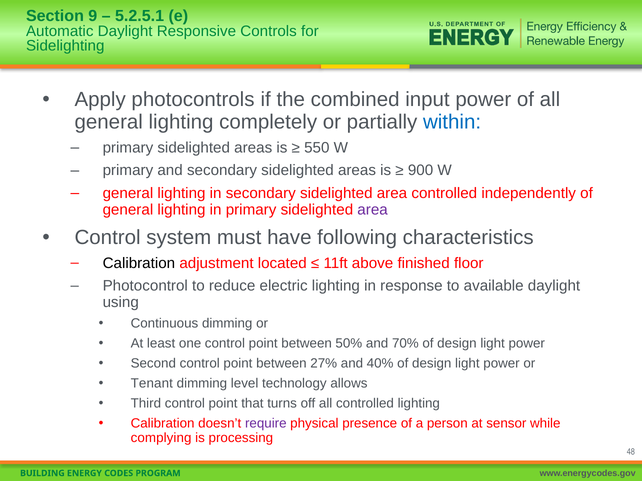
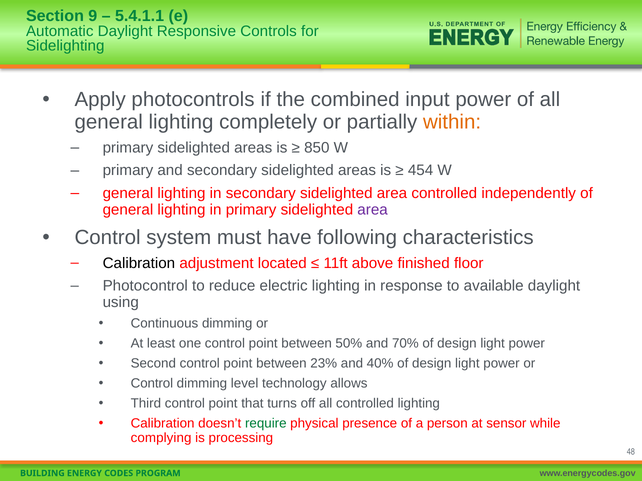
5.2.5.1: 5.2.5.1 -> 5.4.1.1
within colour: blue -> orange
550: 550 -> 850
900: 900 -> 454
27%: 27% -> 23%
Tenant at (152, 384): Tenant -> Control
require colour: purple -> green
